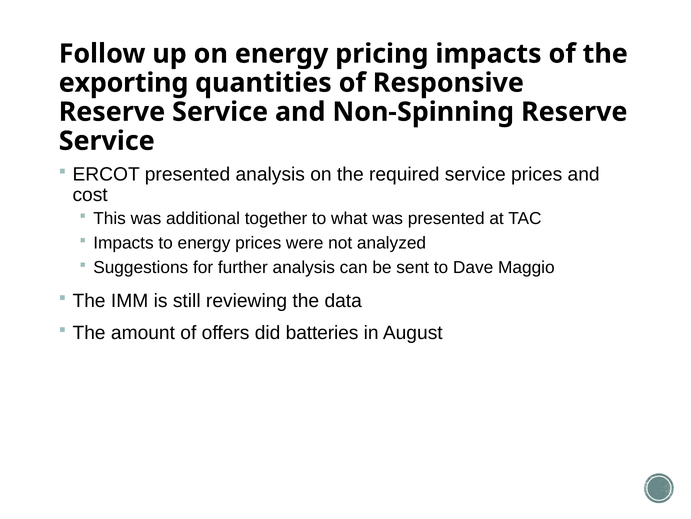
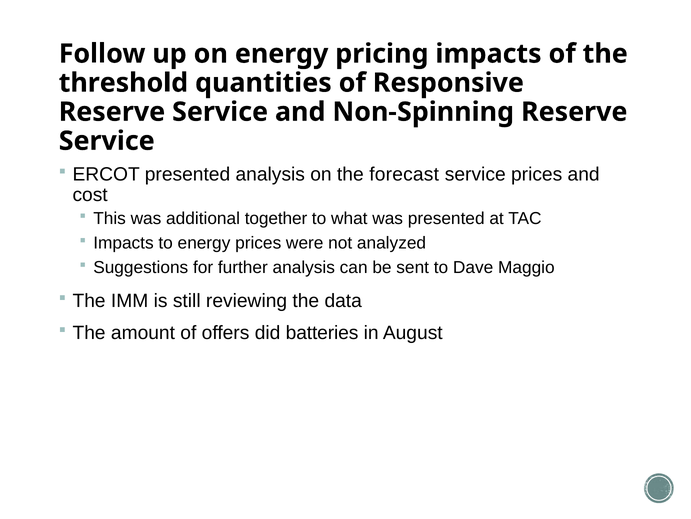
exporting: exporting -> threshold
required: required -> forecast
